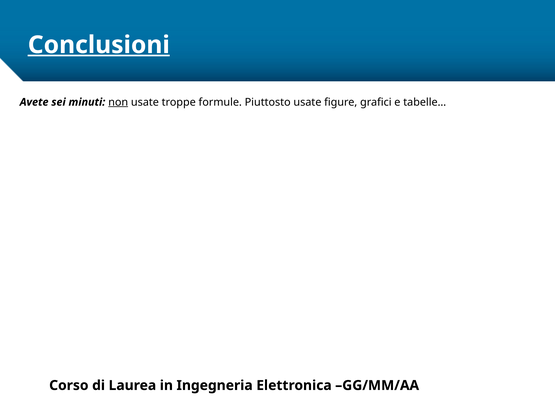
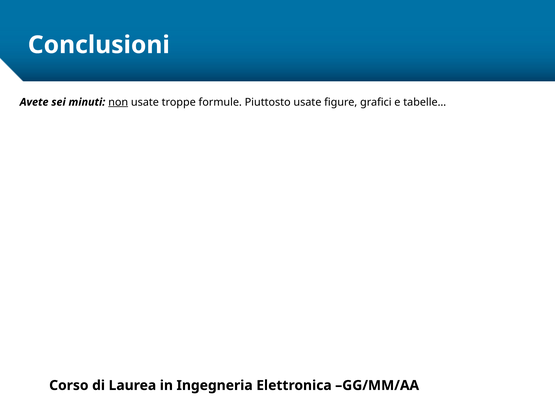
Conclusioni underline: present -> none
